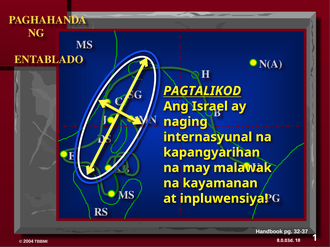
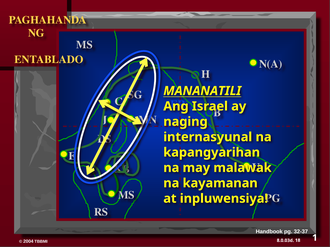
PAGTALIKOD: PAGTALIKOD -> MANANATILI
